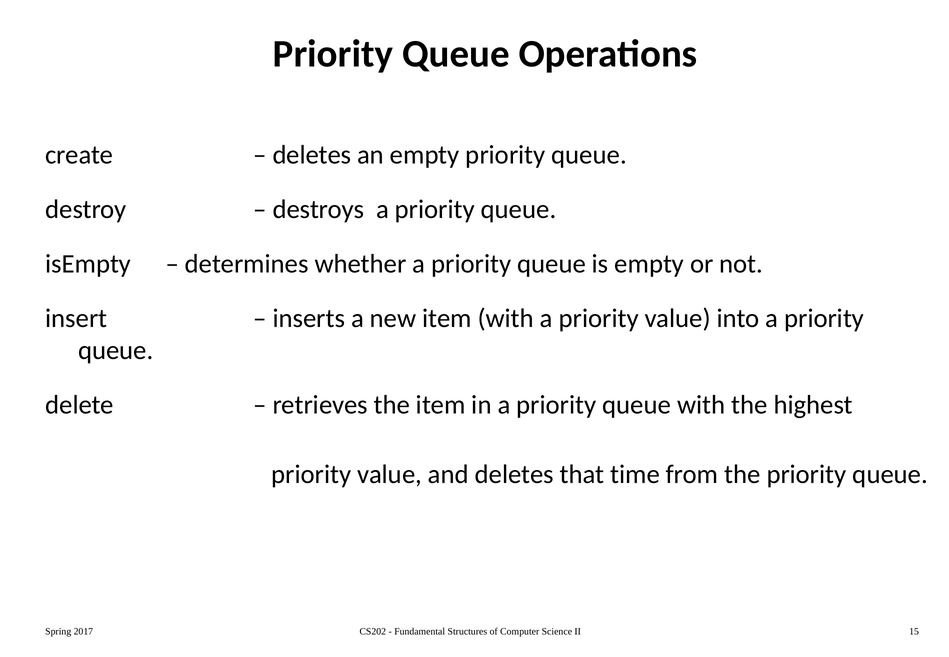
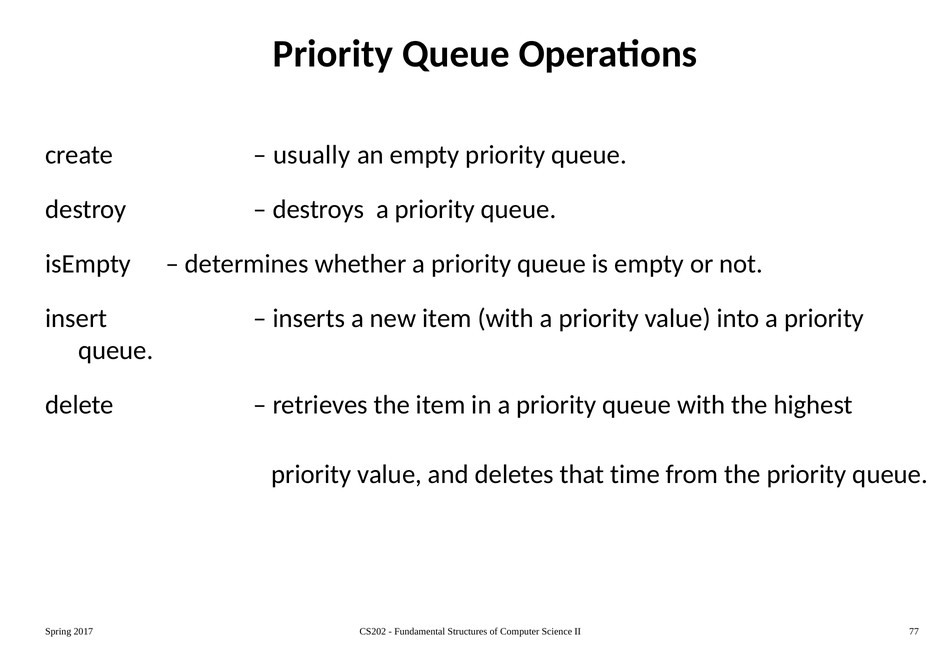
deletes at (312, 155): deletes -> usually
15: 15 -> 77
